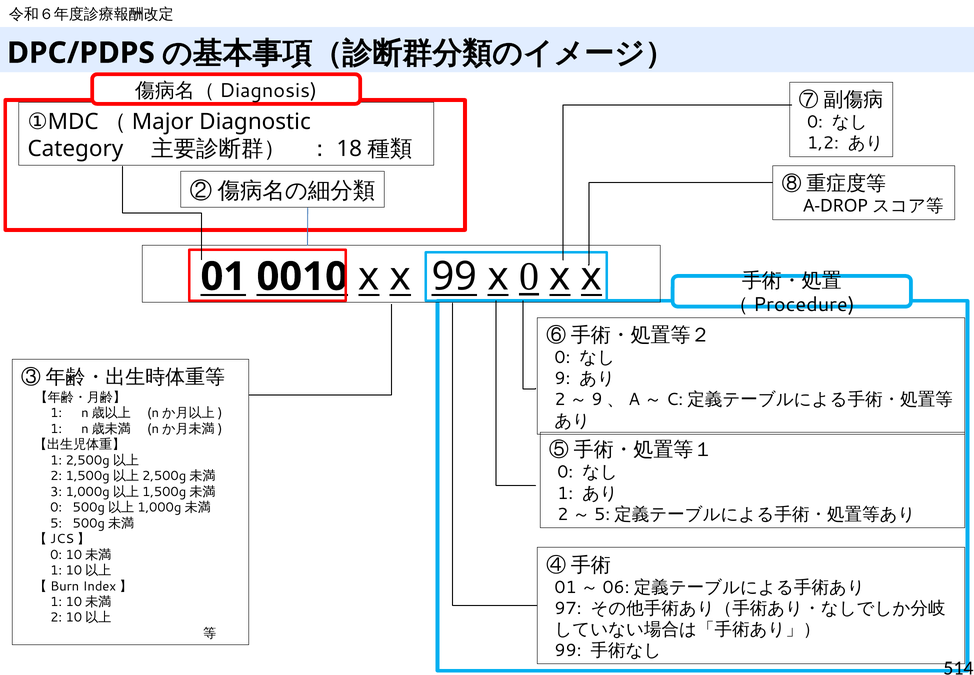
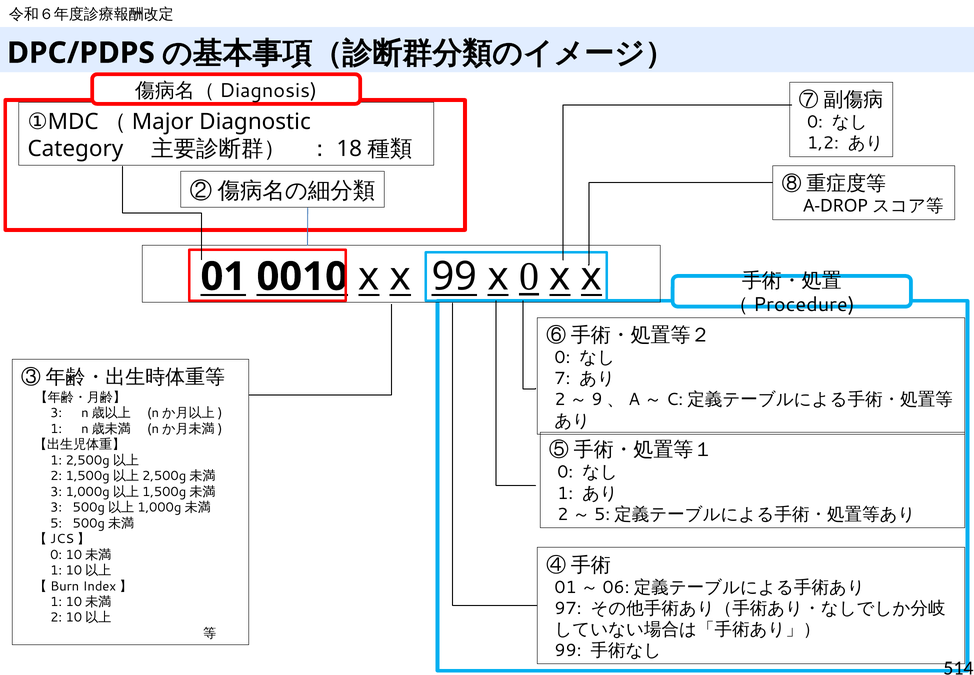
9: 9 -> 7
1 at (56, 413): 1 -> 3
0 at (56, 507): 0 -> 3
